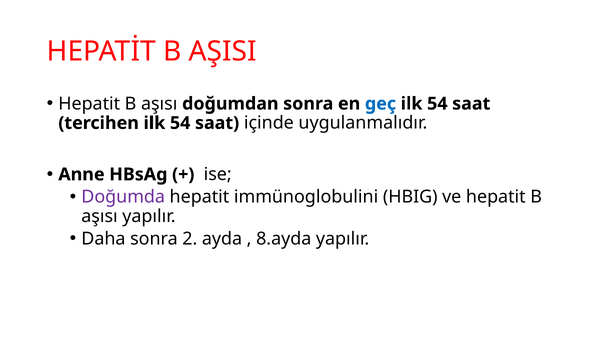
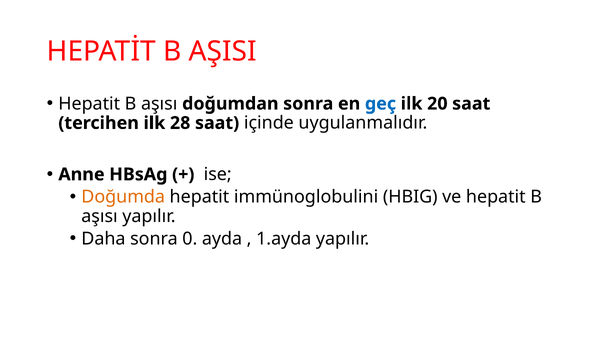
54 at (437, 104): 54 -> 20
tercihen ilk 54: 54 -> 28
Doğumda colour: purple -> orange
2: 2 -> 0
8.ayda: 8.ayda -> 1.ayda
